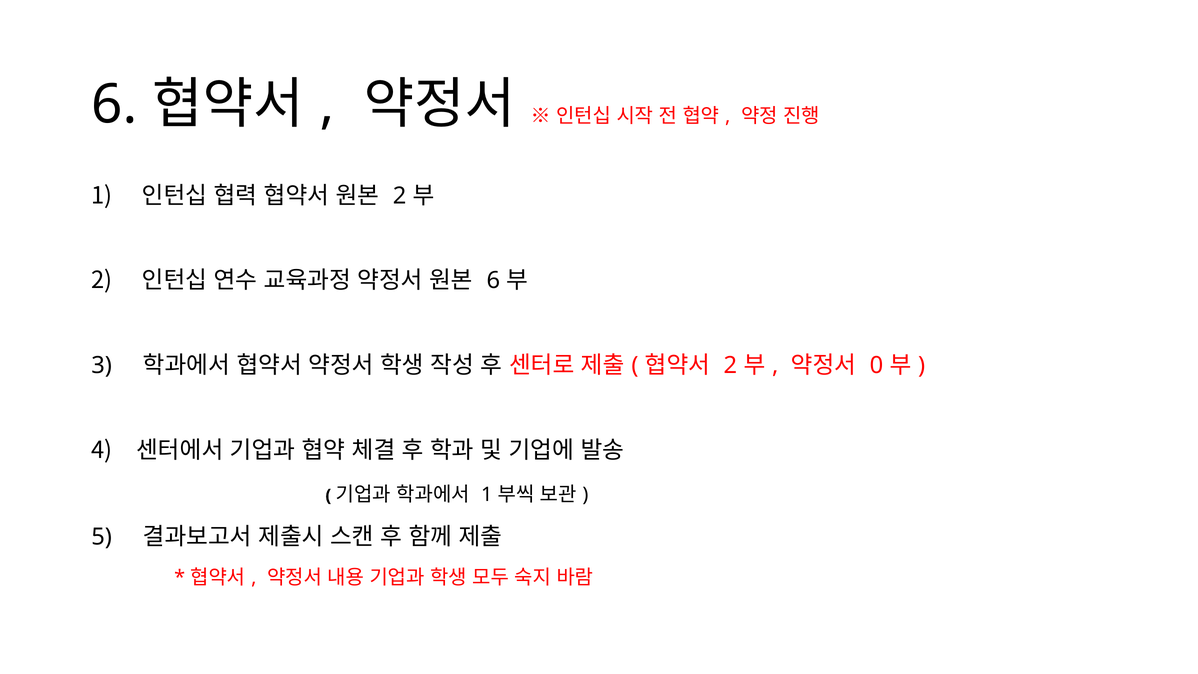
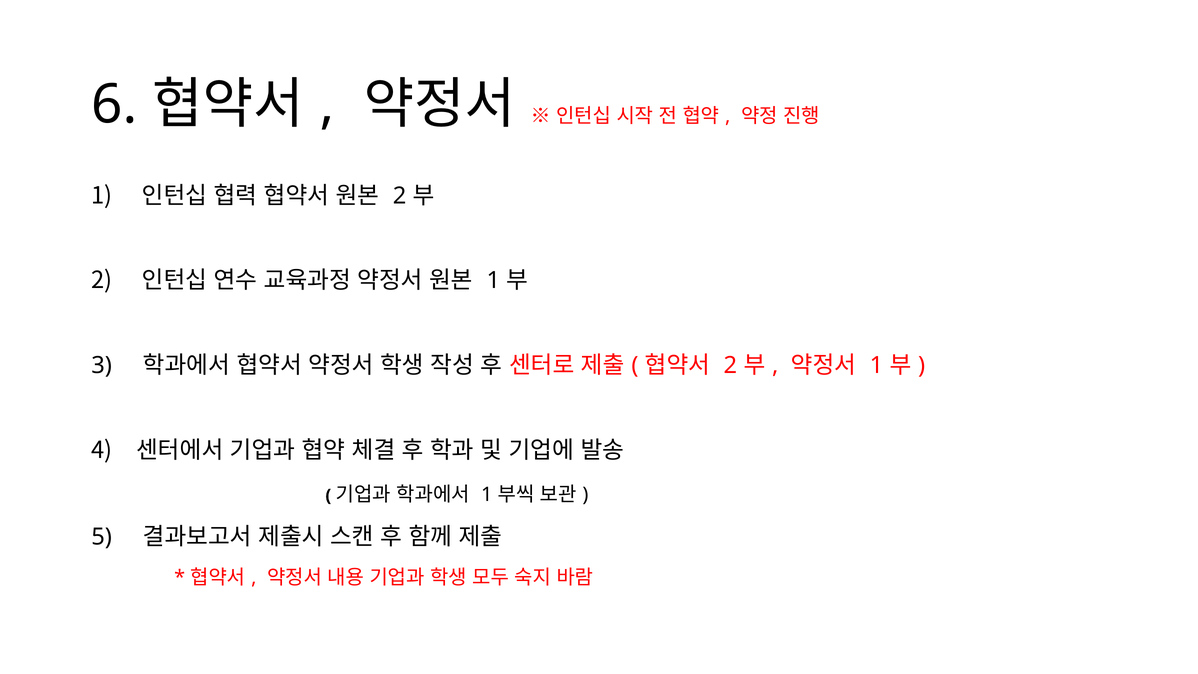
6 at (493, 280): 6 -> 1
0 at (876, 365): 0 -> 1
